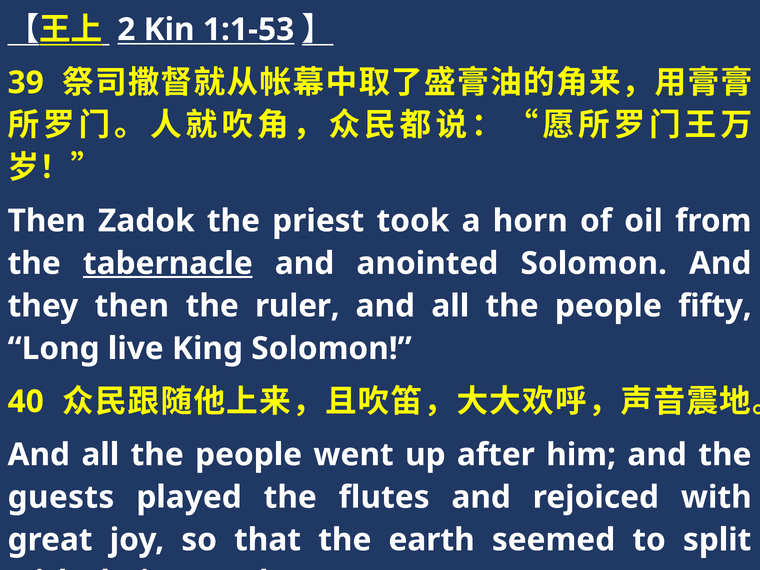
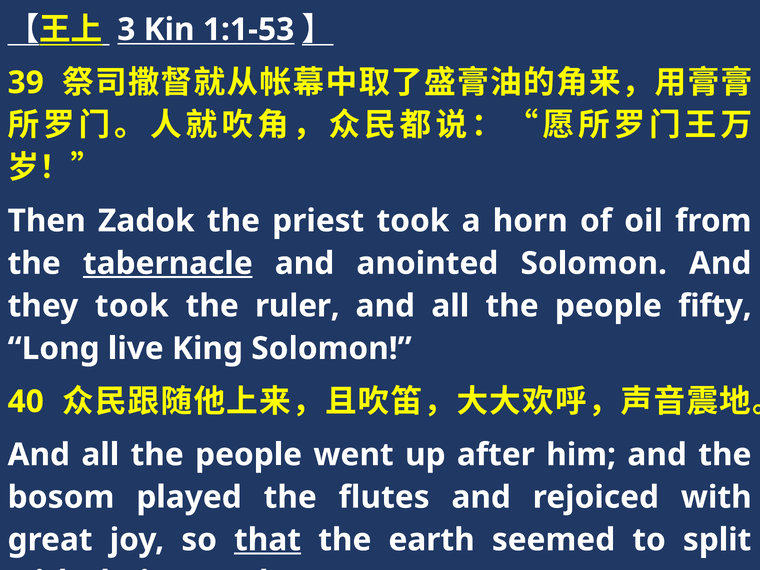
2: 2 -> 3
they then: then -> took
guests: guests -> bosom
that underline: none -> present
